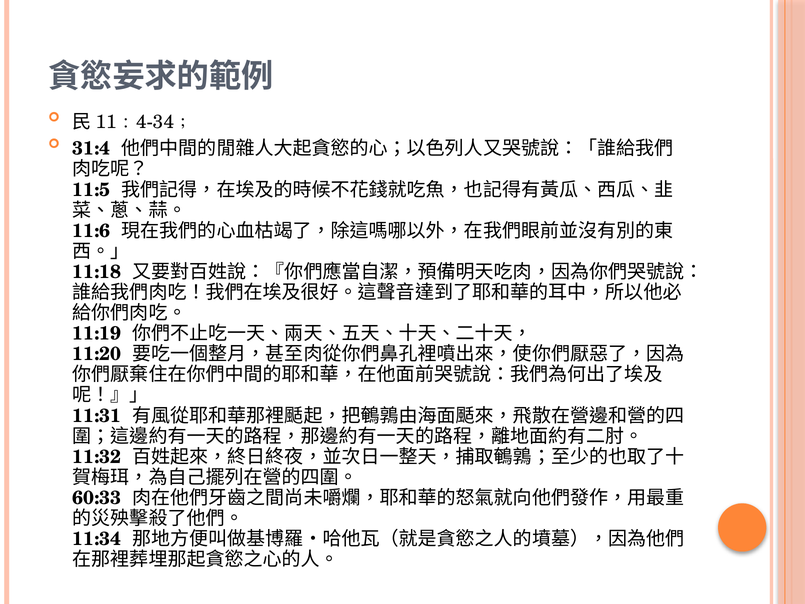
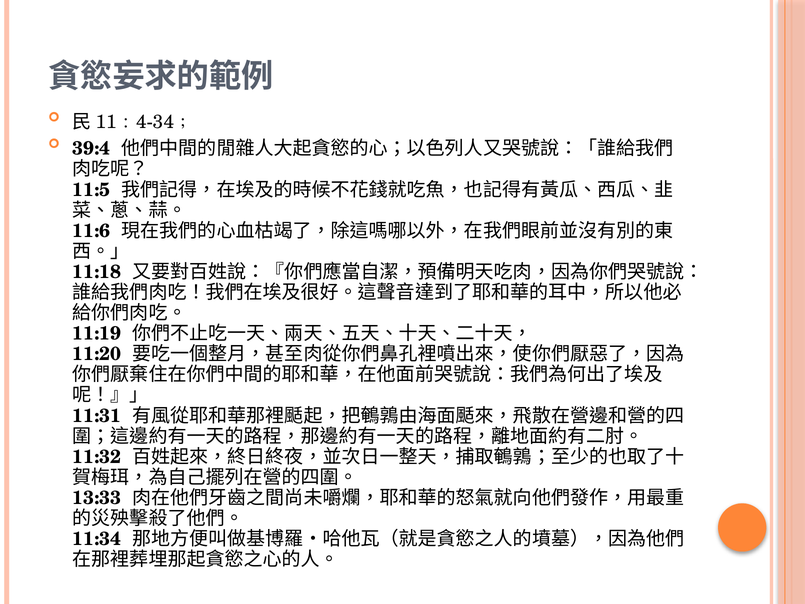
31:4: 31:4 -> 39:4
60:33: 60:33 -> 13:33
